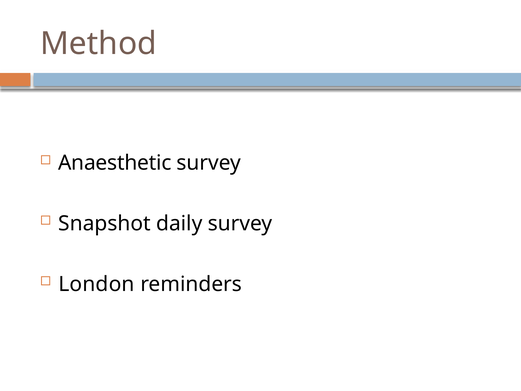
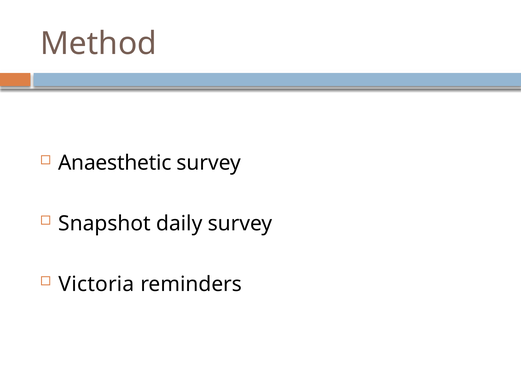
London: London -> Victoria
